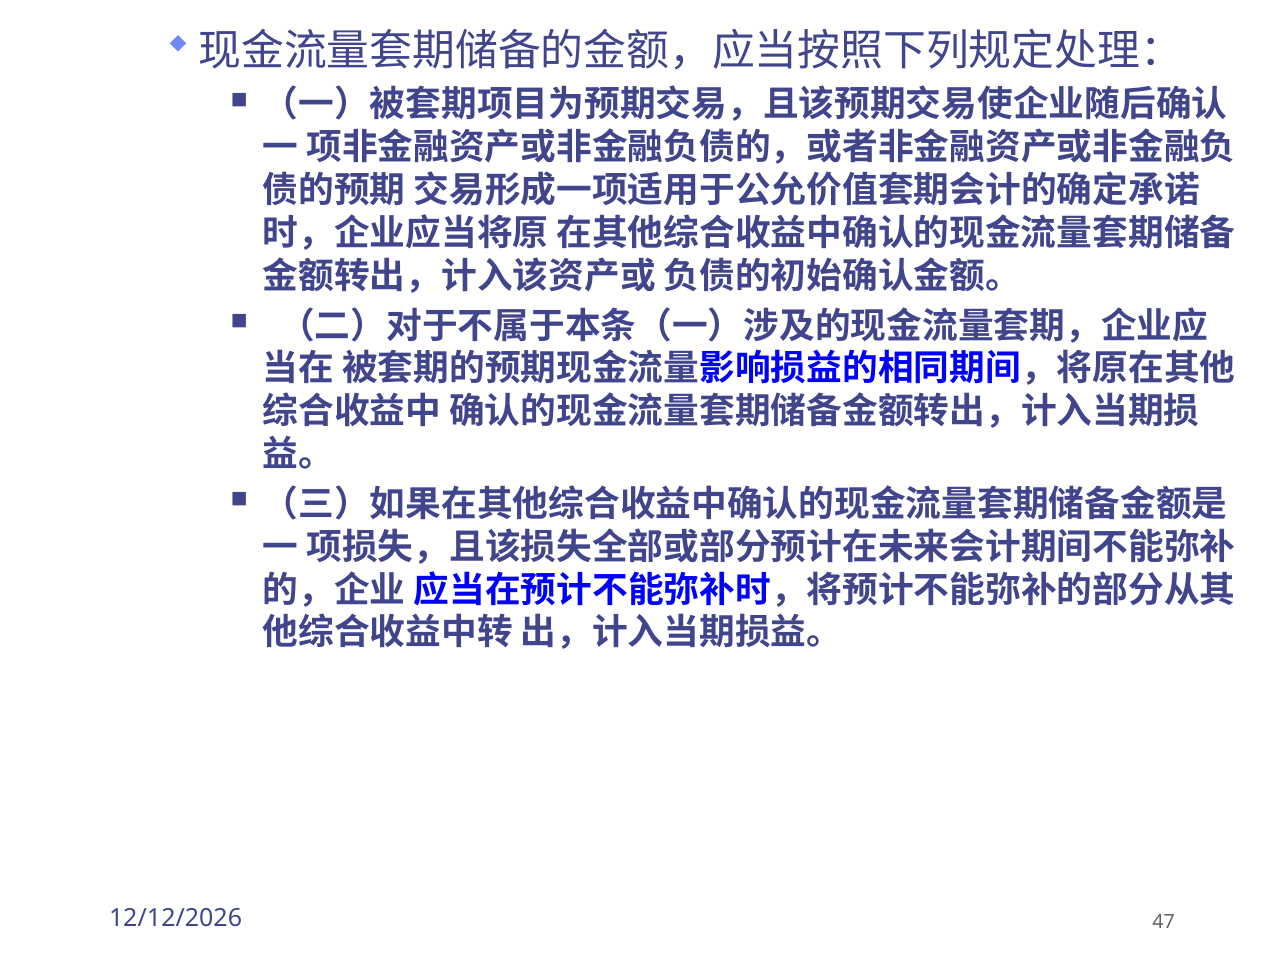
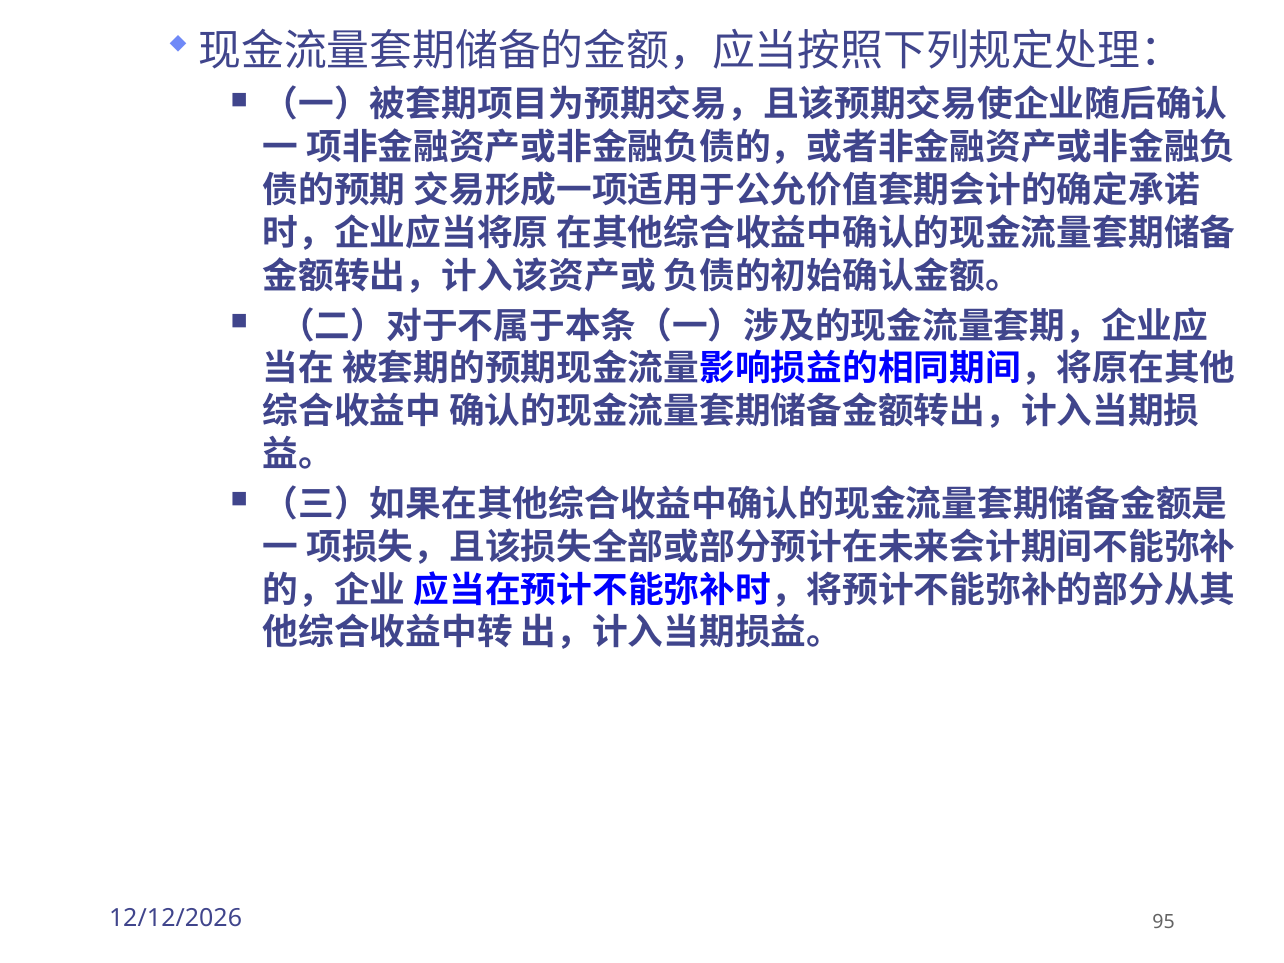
47: 47 -> 95
